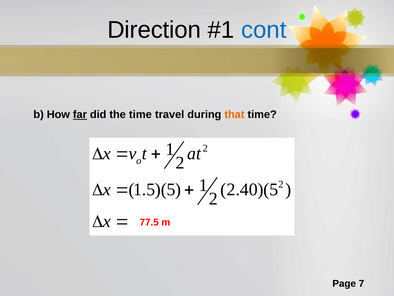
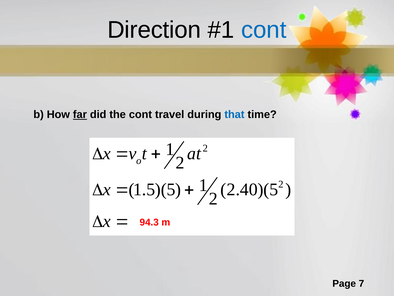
the time: time -> cont
that colour: orange -> blue
77.5: 77.5 -> 94.3
